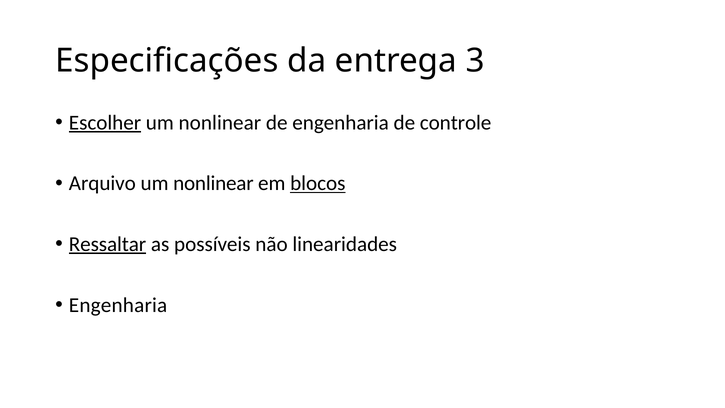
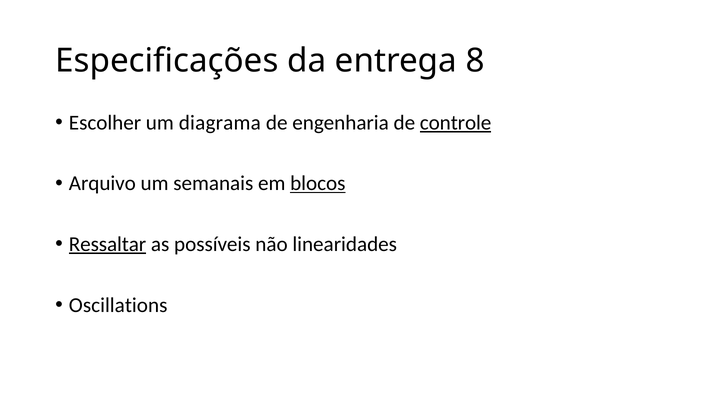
3: 3 -> 8
Escolher underline: present -> none
nonlinear at (220, 123): nonlinear -> diagrama
controle underline: none -> present
nonlinear at (213, 183): nonlinear -> semanais
Engenharia at (118, 305): Engenharia -> Oscillations
